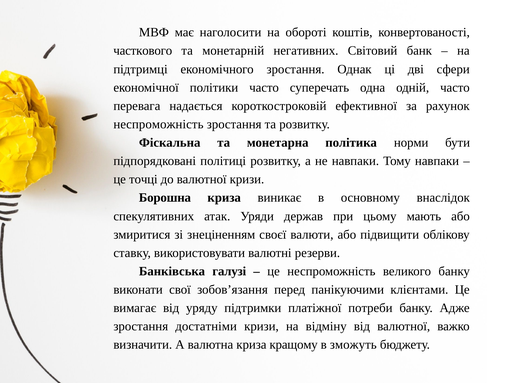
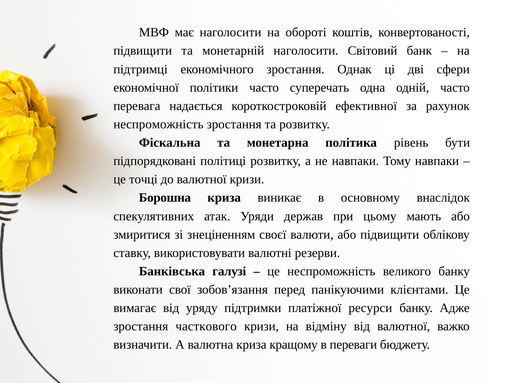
часткового at (143, 51): часткового -> підвищити
монетарній негативних: негативних -> наголосити
норми: норми -> рівень
потреби: потреби -> ресурси
достатніми: достатніми -> часткового
зможуть: зможуть -> переваги
